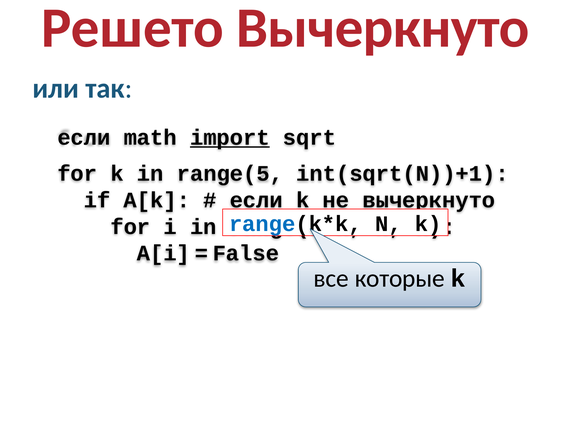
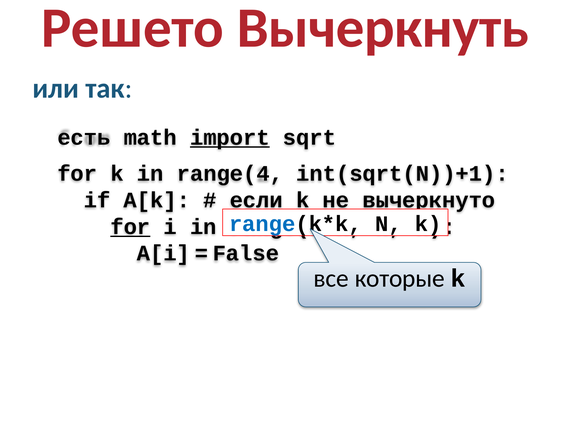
Решето Вычеркнуто: Вычеркнуто -> Вычеркнуть
если at (84, 138): если -> есть
range(5: range(5 -> range(4
for at (130, 227) underline: none -> present
